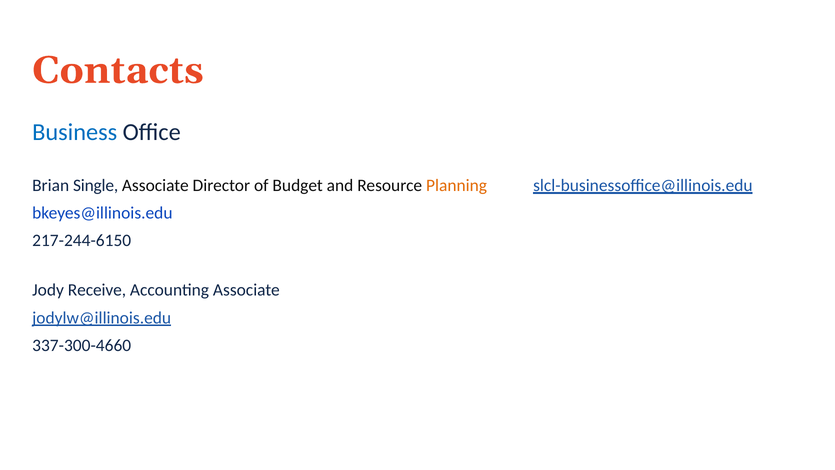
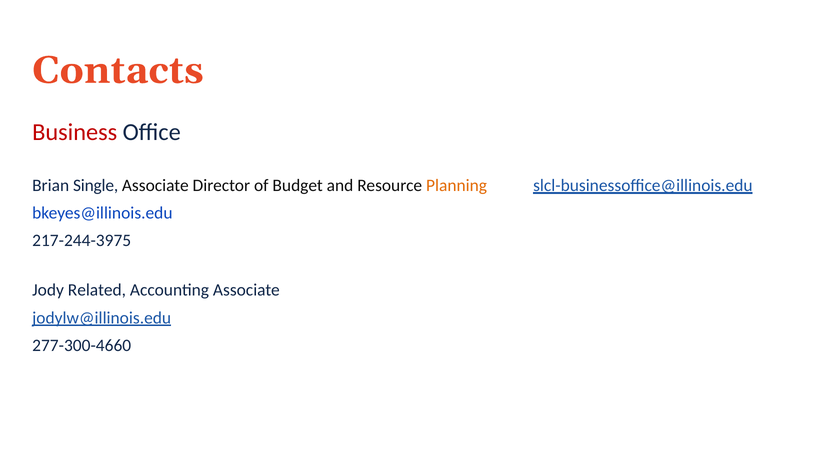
Business colour: blue -> red
217-244-6150: 217-244-6150 -> 217-244-3975
Receive: Receive -> Related
337-300-4660: 337-300-4660 -> 277-300-4660
